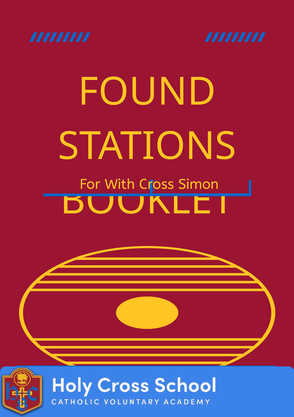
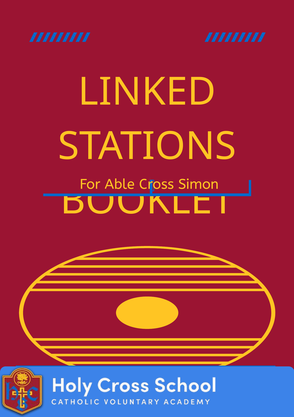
FOUND: FOUND -> LINKED
With: With -> Able
